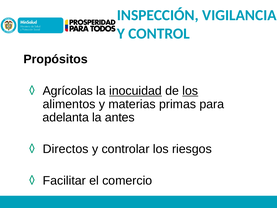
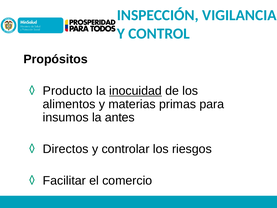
Agrícolas: Agrícolas -> Producto
los at (190, 91) underline: present -> none
adelanta: adelanta -> insumos
